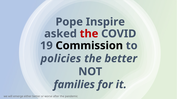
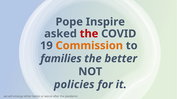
Commission colour: black -> orange
policies: policies -> families
families: families -> policies
